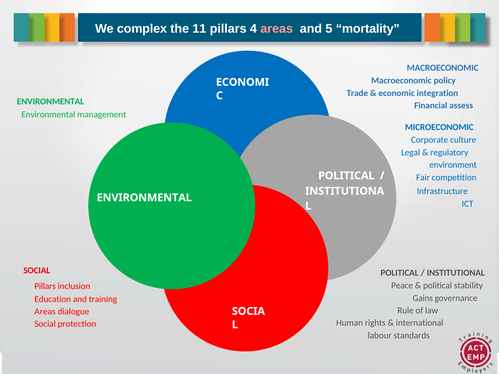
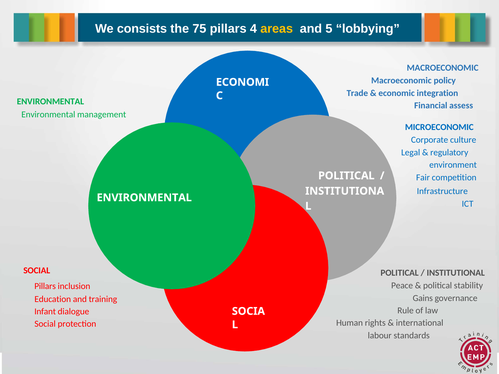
complex: complex -> consists
11: 11 -> 75
areas at (277, 29) colour: pink -> yellow
mortality: mortality -> lobbying
Areas at (45, 312): Areas -> Infant
